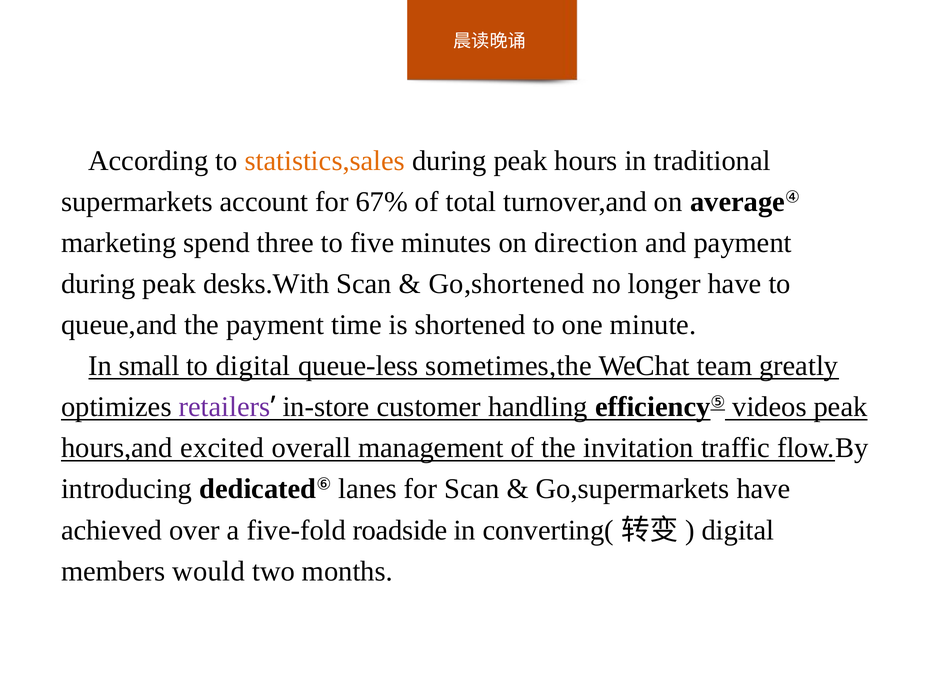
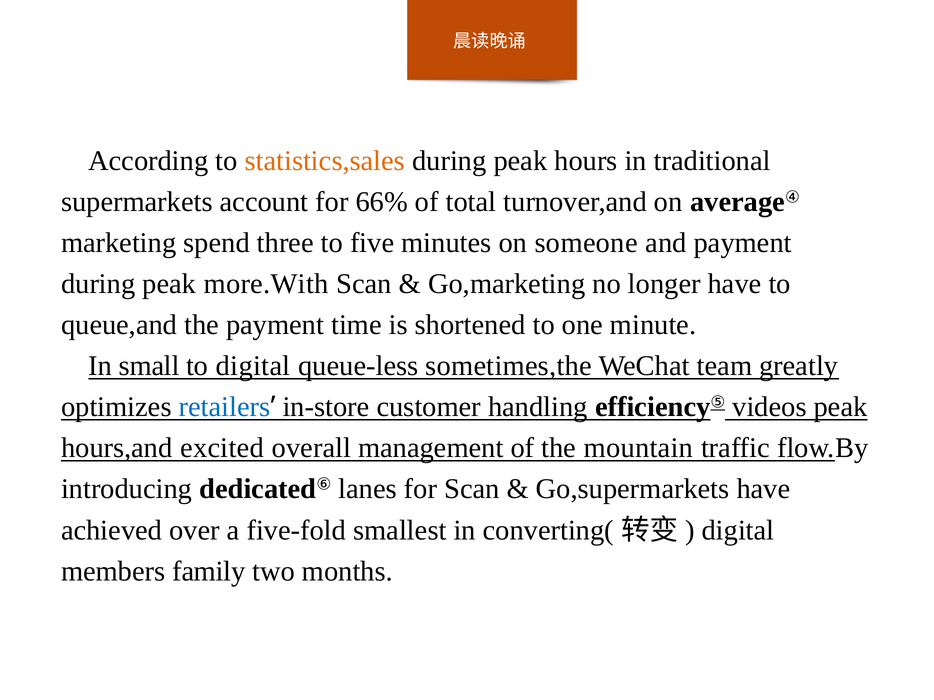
67%: 67% -> 66%
direction: direction -> someone
desks.With: desks.With -> more.With
Go,shortened: Go,shortened -> Go,marketing
retailers colour: purple -> blue
invitation: invitation -> mountain
roadside: roadside -> smallest
would: would -> family
